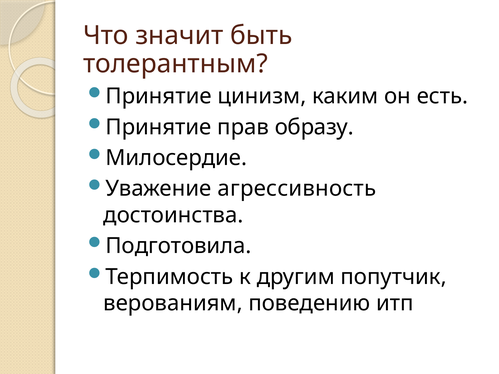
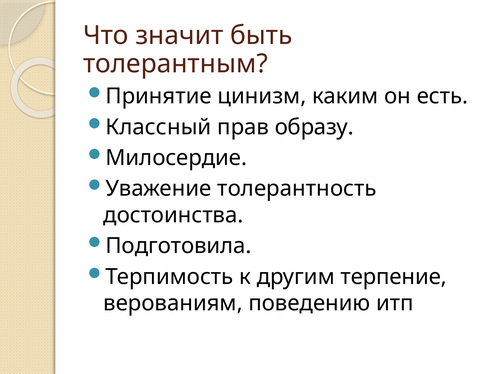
Принятие at (159, 127): Принятие -> Классный
агрессивность: агрессивность -> толерантность
попутчик: попутчик -> терпение
